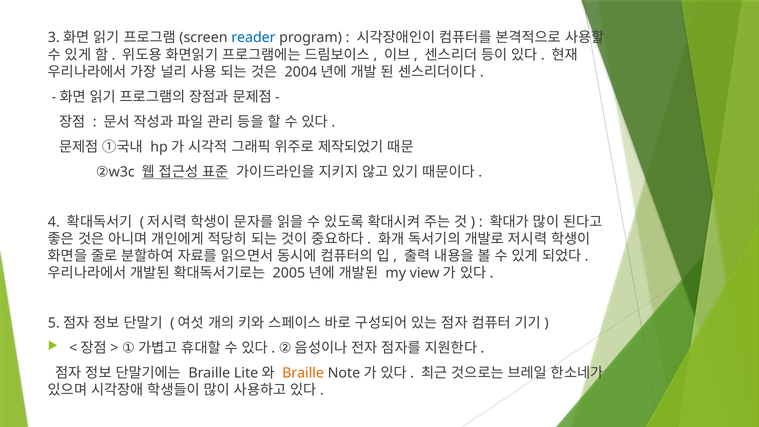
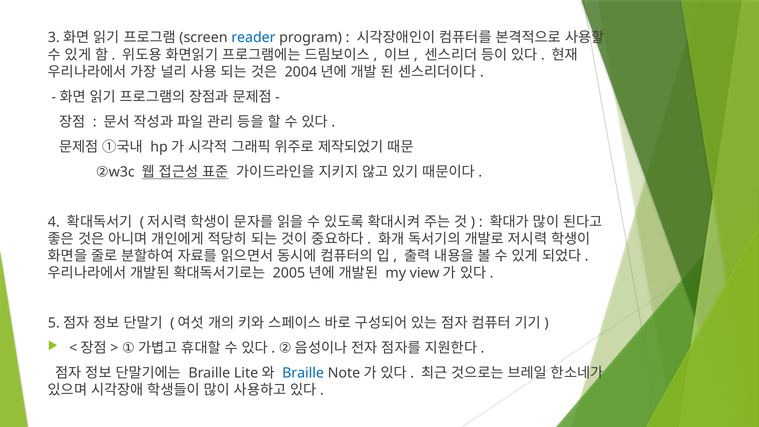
Braille at (303, 373) colour: orange -> blue
